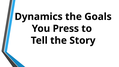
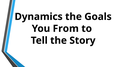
Press: Press -> From
